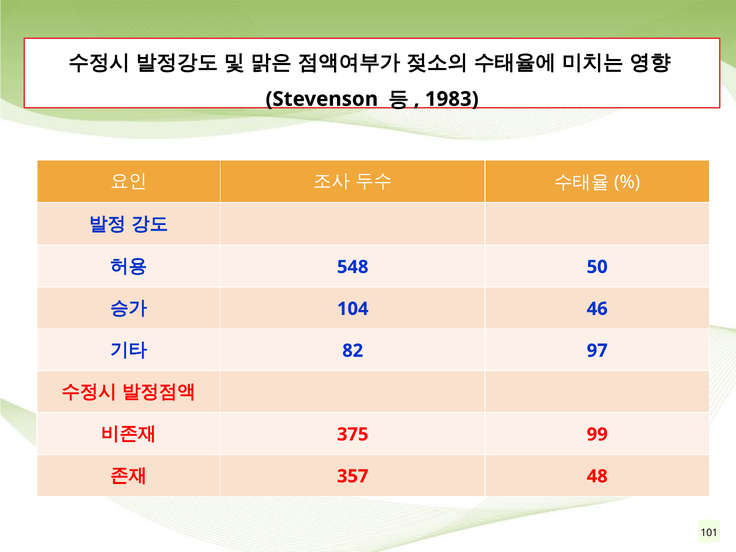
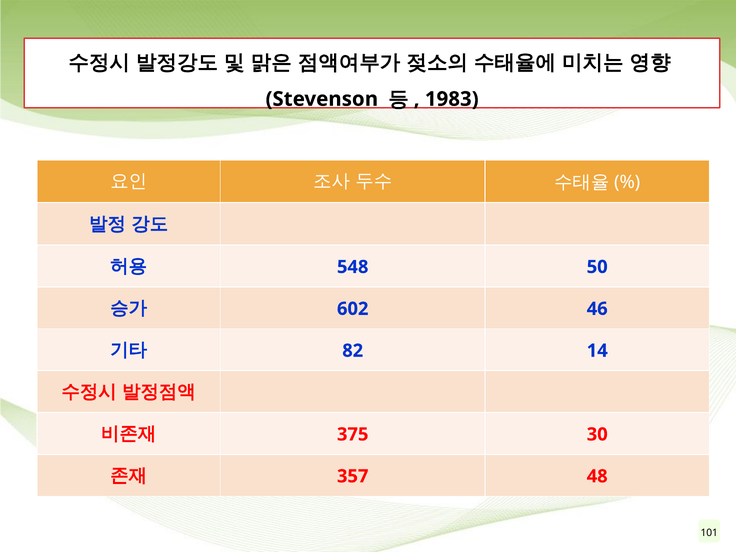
104: 104 -> 602
97: 97 -> 14
99: 99 -> 30
